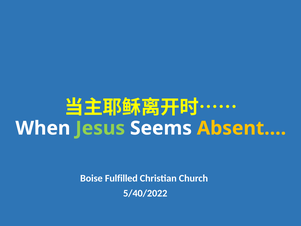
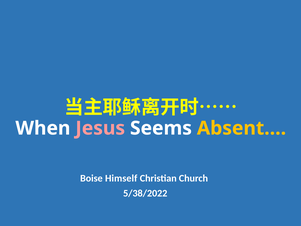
Jesus colour: light green -> pink
Fulfilled: Fulfilled -> Himself
5/40/2022: 5/40/2022 -> 5/38/2022
